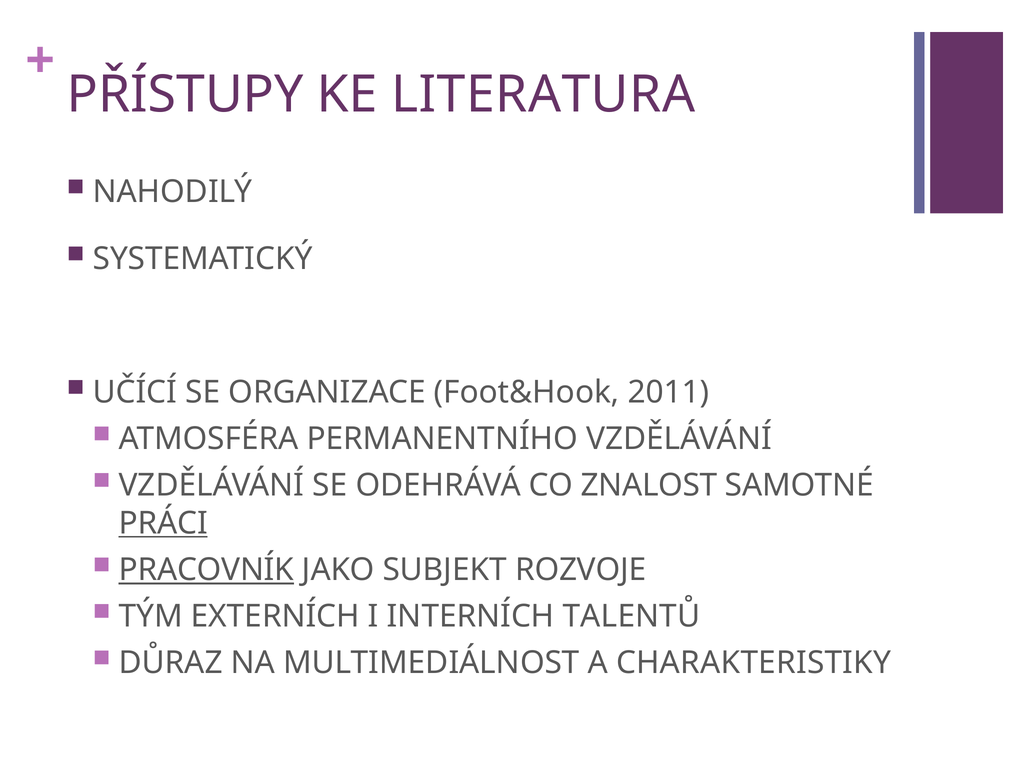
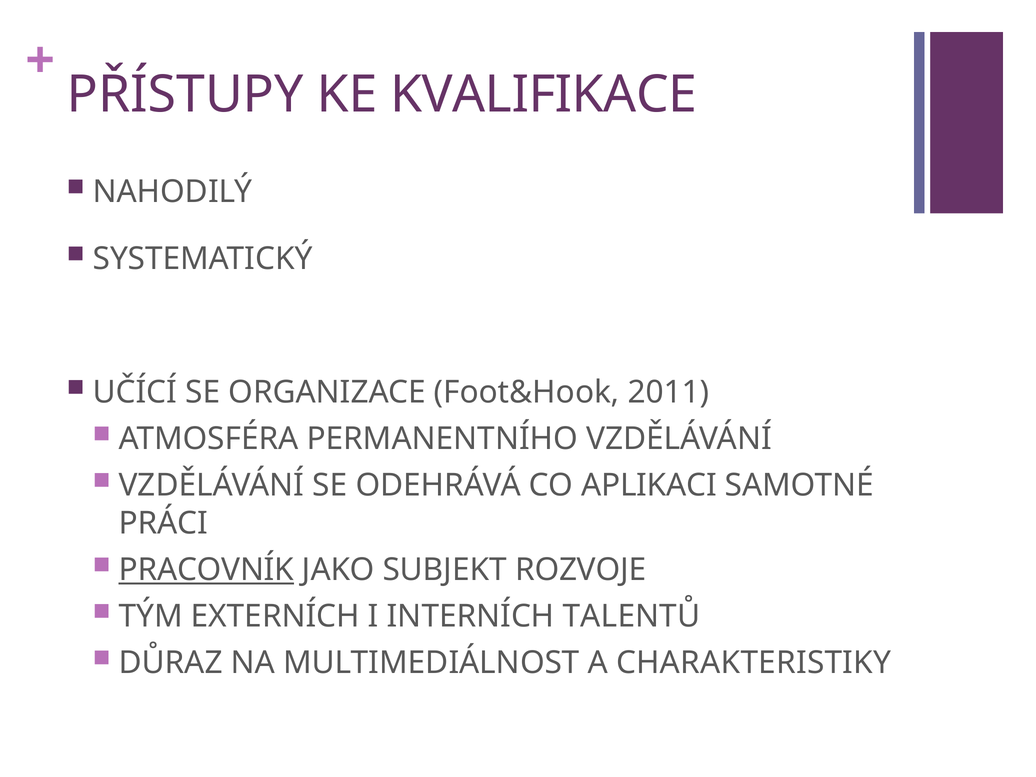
LITERATURA: LITERATURA -> KVALIFIKACE
ZNALOST: ZNALOST -> APLIKACI
PRÁCI underline: present -> none
